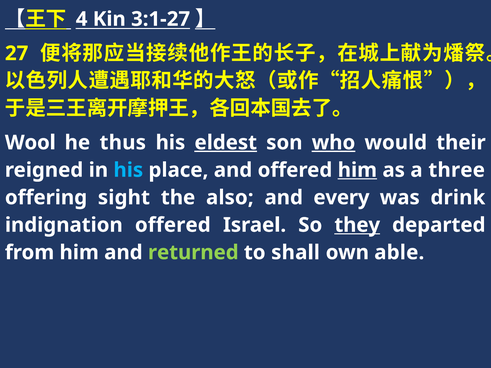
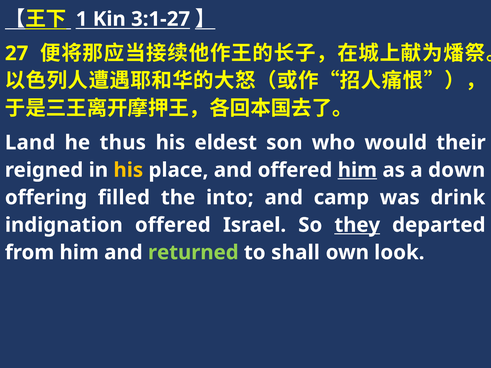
4: 4 -> 1
Wool: Wool -> Land
eldest underline: present -> none
who underline: present -> none
his at (128, 170) colour: light blue -> yellow
three: three -> down
sight: sight -> filled
also: also -> into
every: every -> camp
able: able -> look
